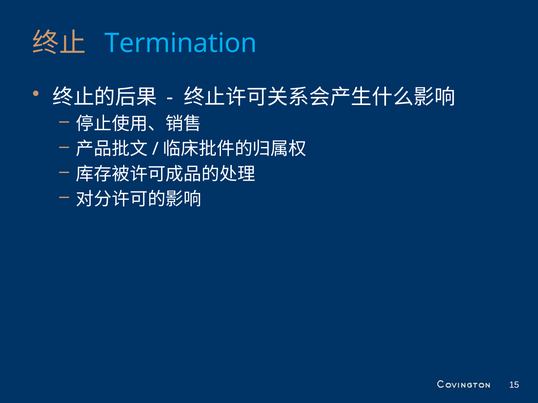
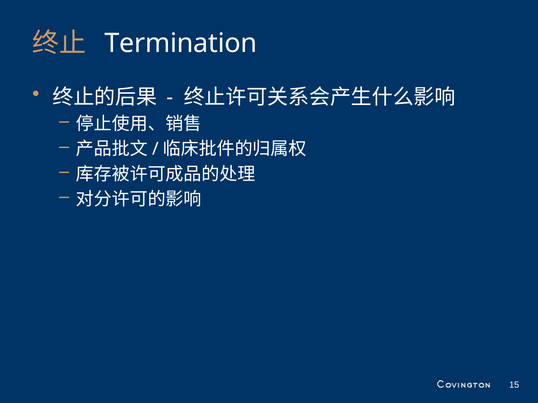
Termination colour: light blue -> white
